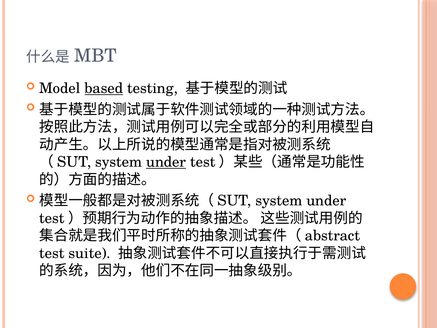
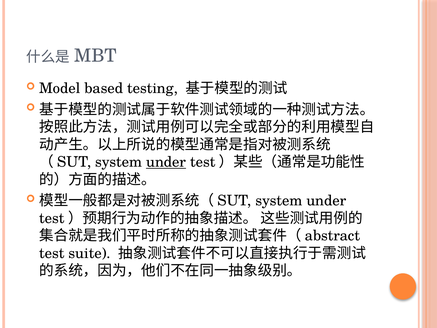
based underline: present -> none
